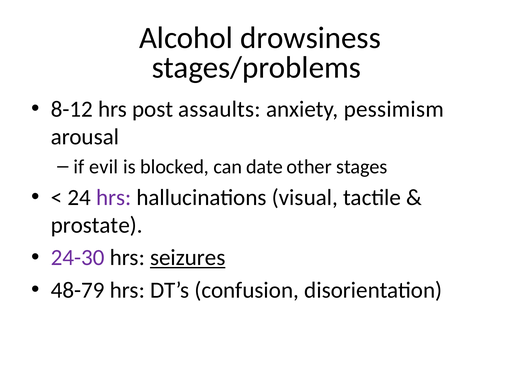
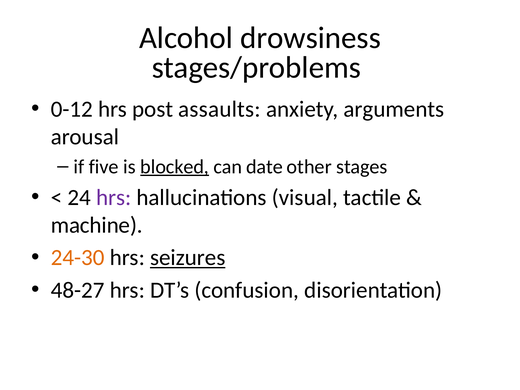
8-12: 8-12 -> 0-12
pessimism: pessimism -> arguments
evil: evil -> five
blocked underline: none -> present
prostate: prostate -> machine
24-30 colour: purple -> orange
48-79: 48-79 -> 48-27
